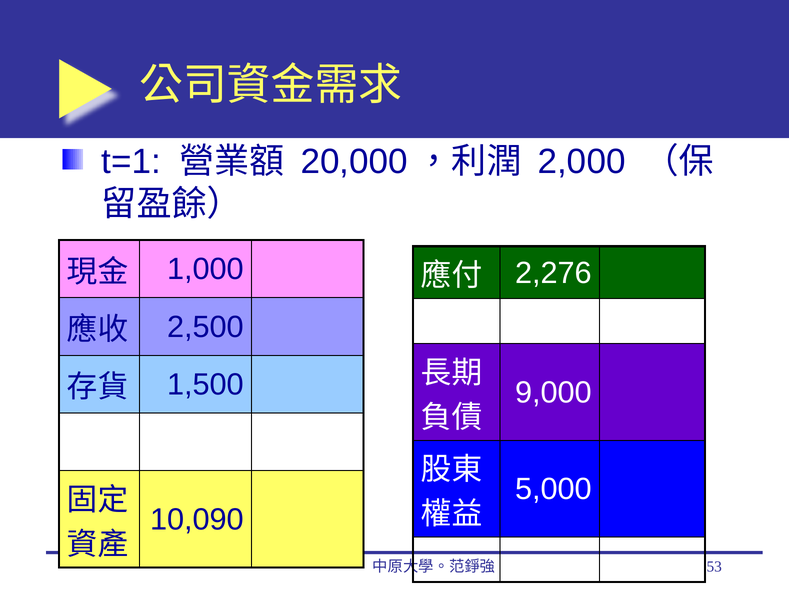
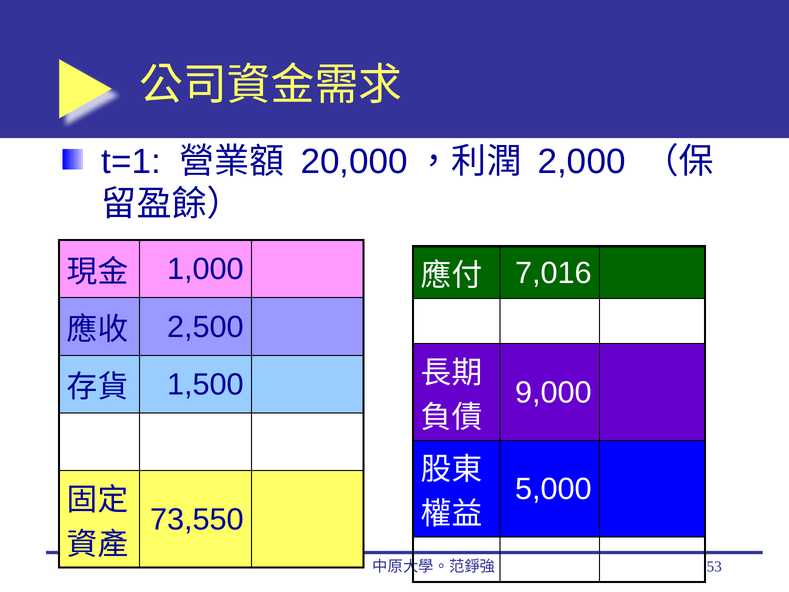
2,276: 2,276 -> 7,016
10,090: 10,090 -> 73,550
